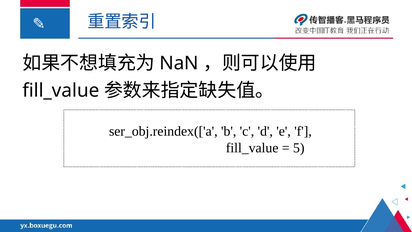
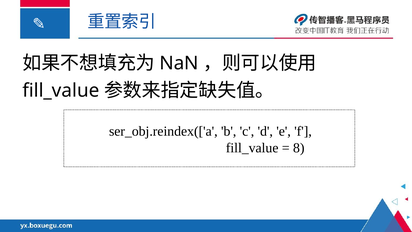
5: 5 -> 8
